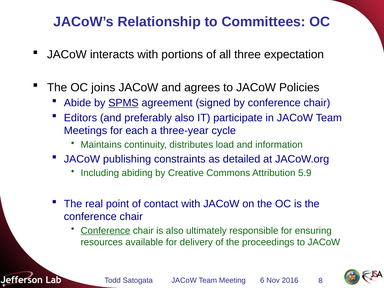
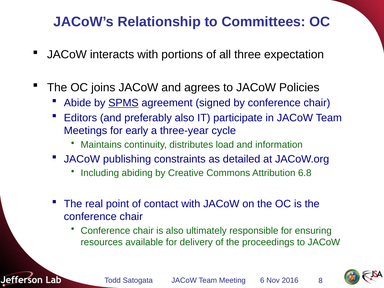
each: each -> early
5.9: 5.9 -> 6.8
Conference at (105, 231) underline: present -> none
